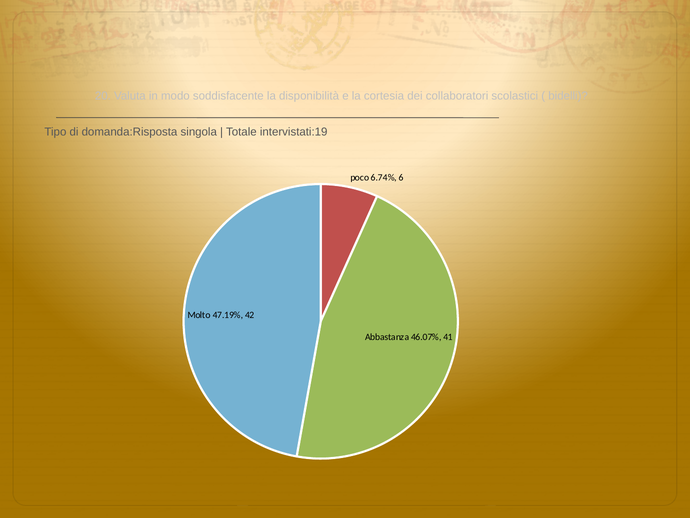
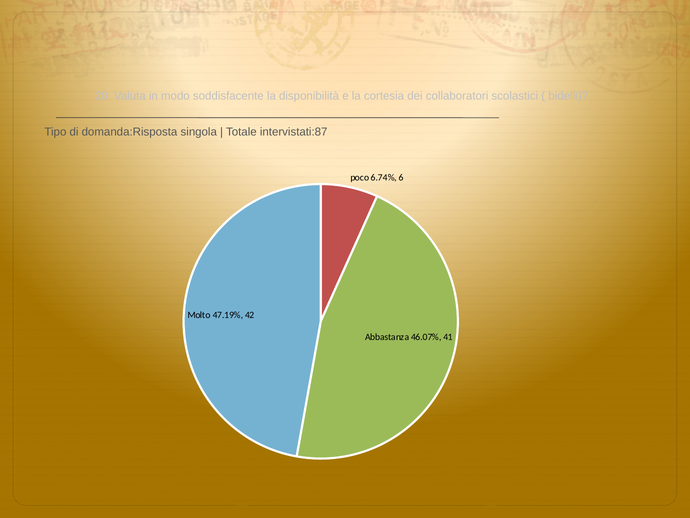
intervistati:19: intervistati:19 -> intervistati:87
